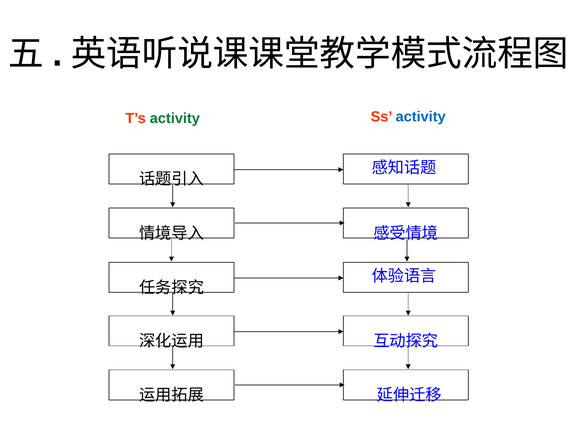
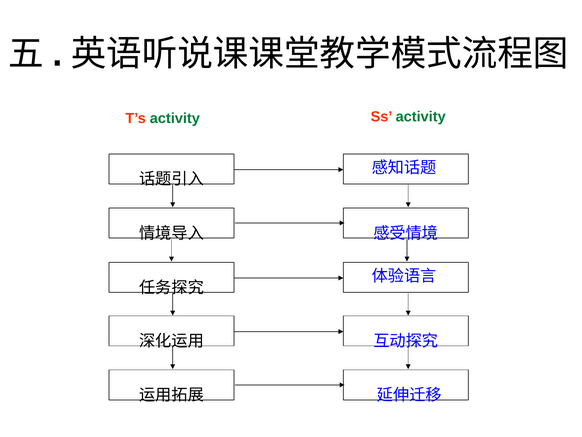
activity at (421, 117) colour: blue -> green
